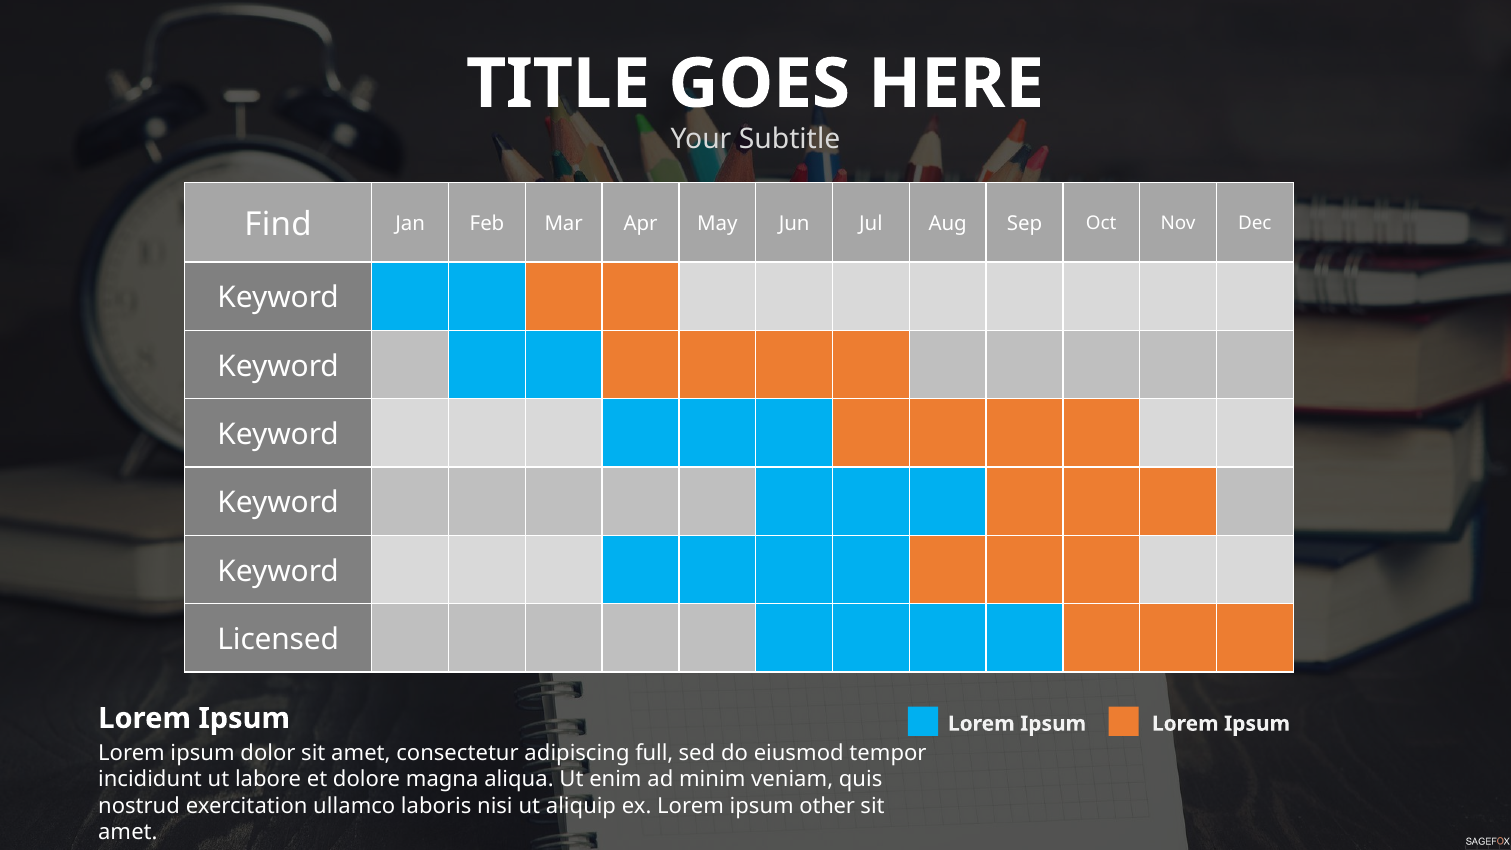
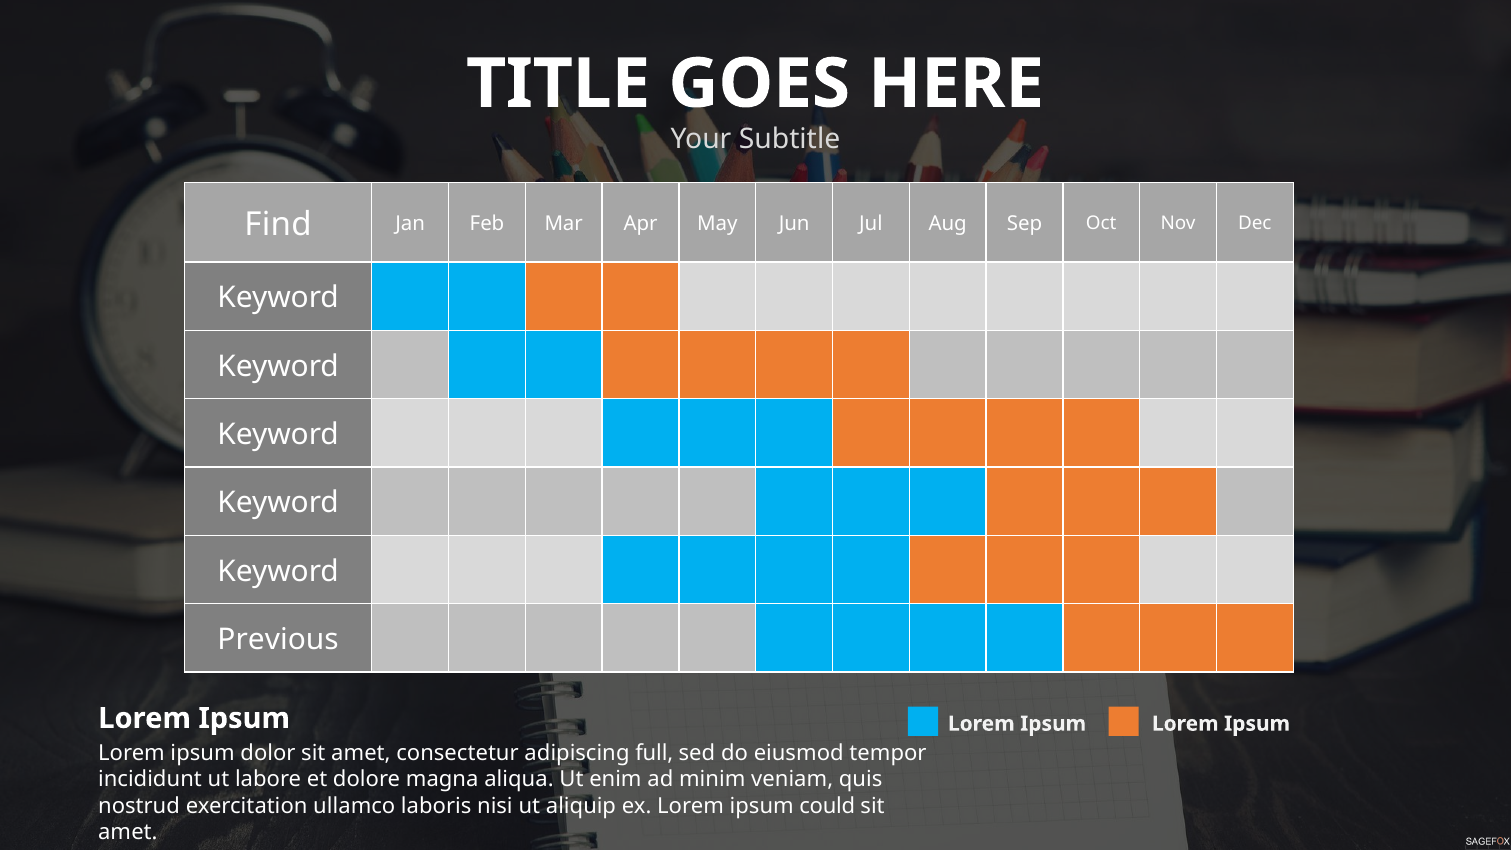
Licensed: Licensed -> Previous
other: other -> could
